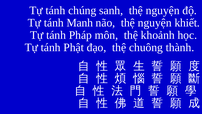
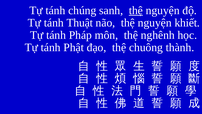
thệ at (136, 10) underline: none -> present
Manh: Manh -> Thuật
khoảnh: khoảnh -> nghênh
